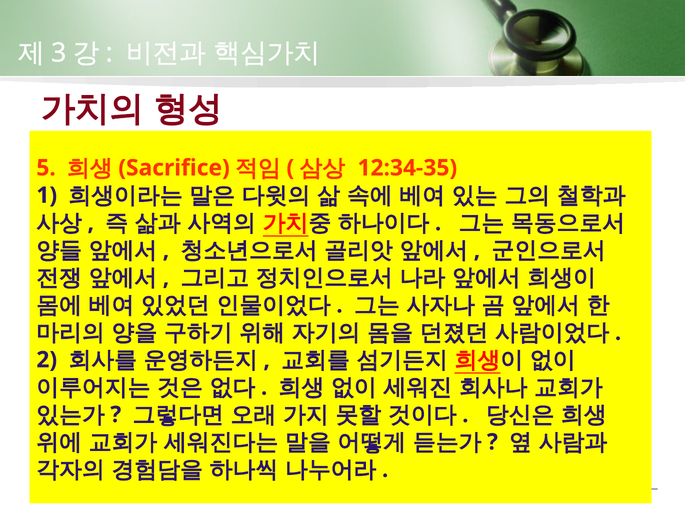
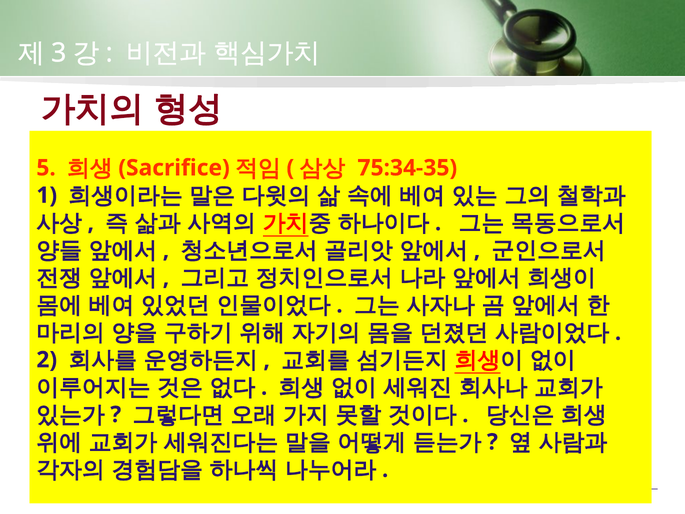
12:34-35: 12:34-35 -> 75:34-35
